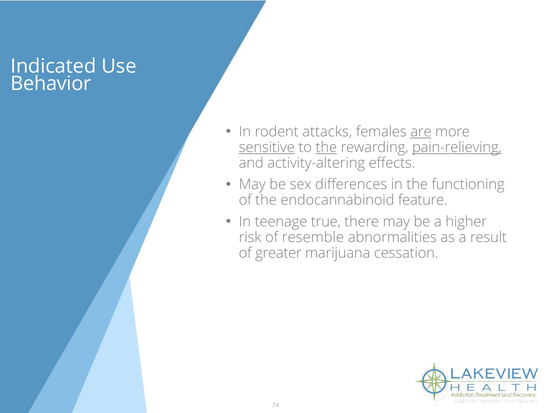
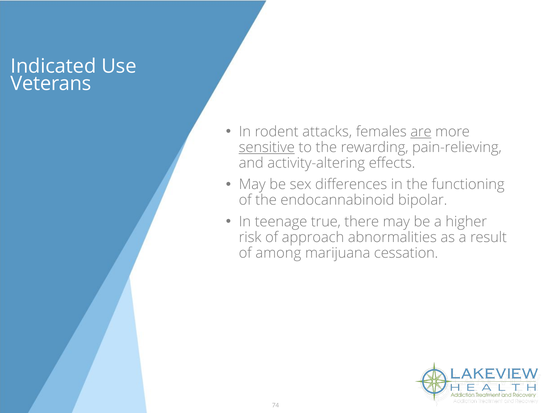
Behavior: Behavior -> Veterans
the at (326, 147) underline: present -> none
pain-relieving underline: present -> none
feature: feature -> bipolar
resemble: resemble -> approach
greater: greater -> among
